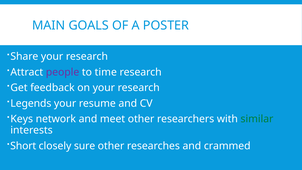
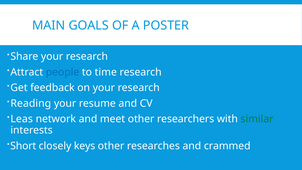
people colour: purple -> blue
Legends: Legends -> Reading
Keys: Keys -> Leas
sure: sure -> keys
